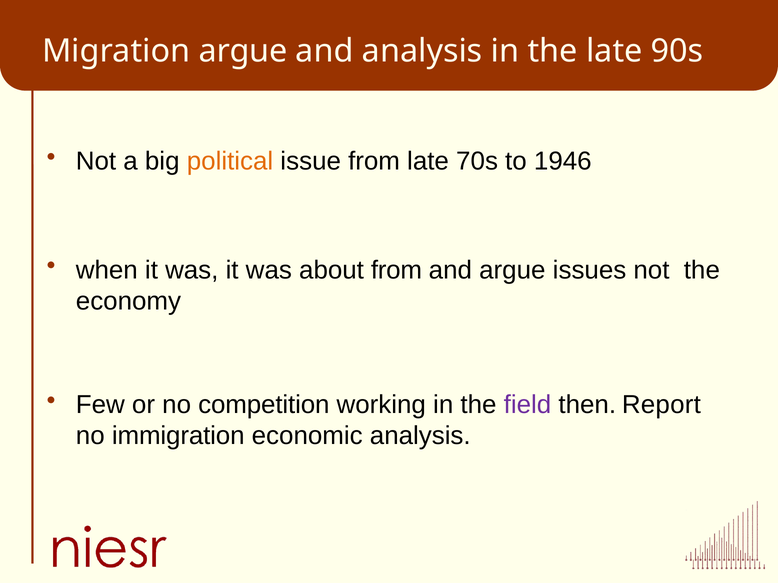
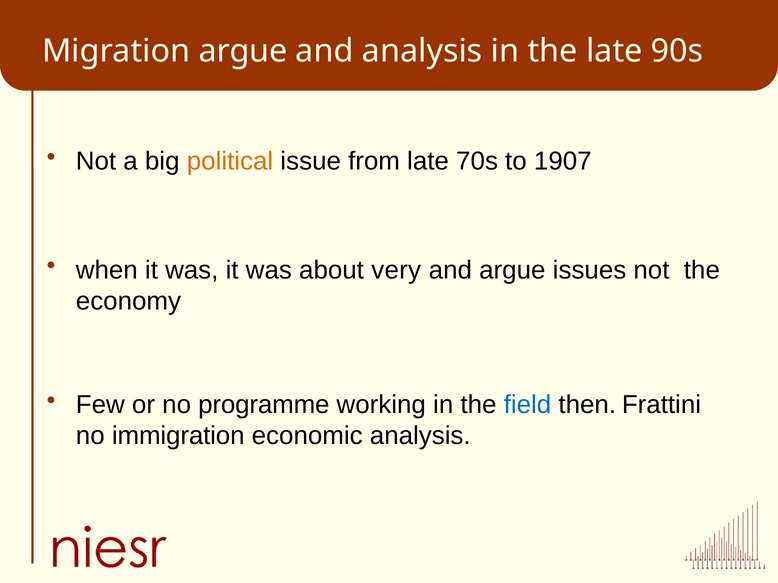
1946: 1946 -> 1907
about from: from -> very
competition: competition -> programme
field colour: purple -> blue
Report: Report -> Frattini
